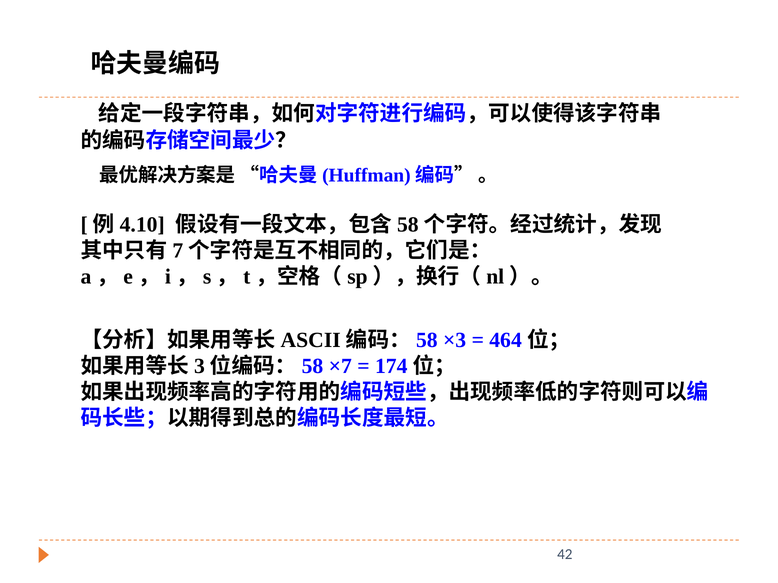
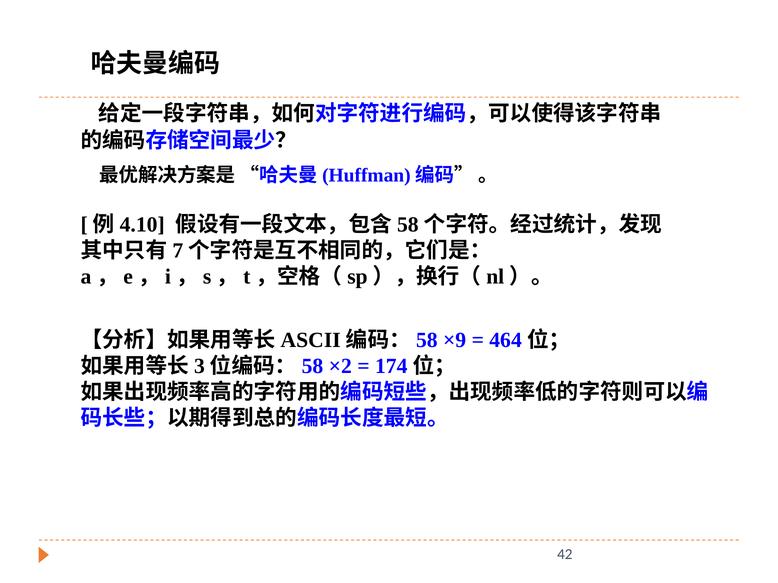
×3: ×3 -> ×9
×7: ×7 -> ×2
